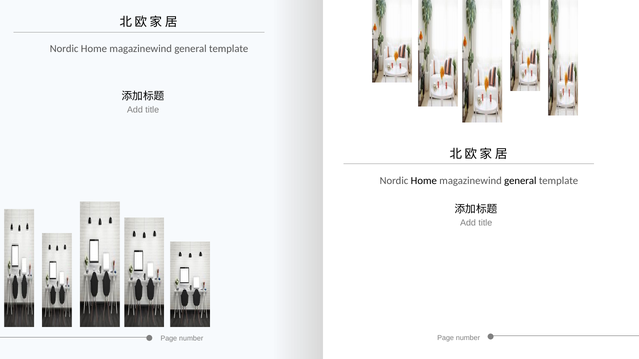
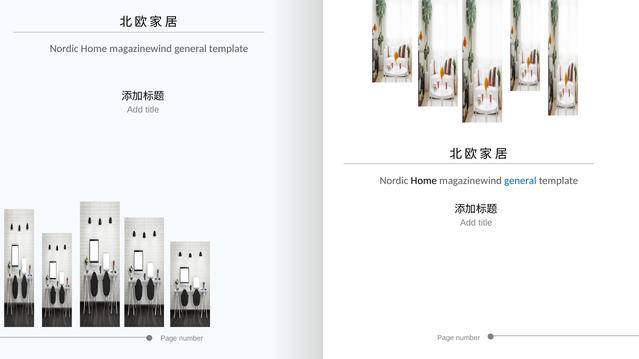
general at (520, 181) colour: black -> blue
